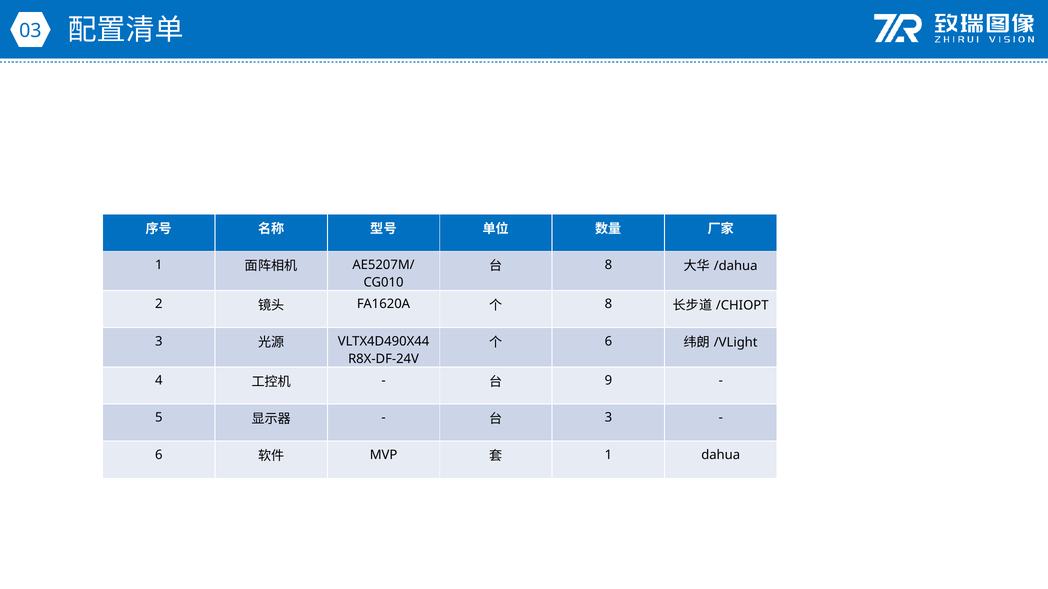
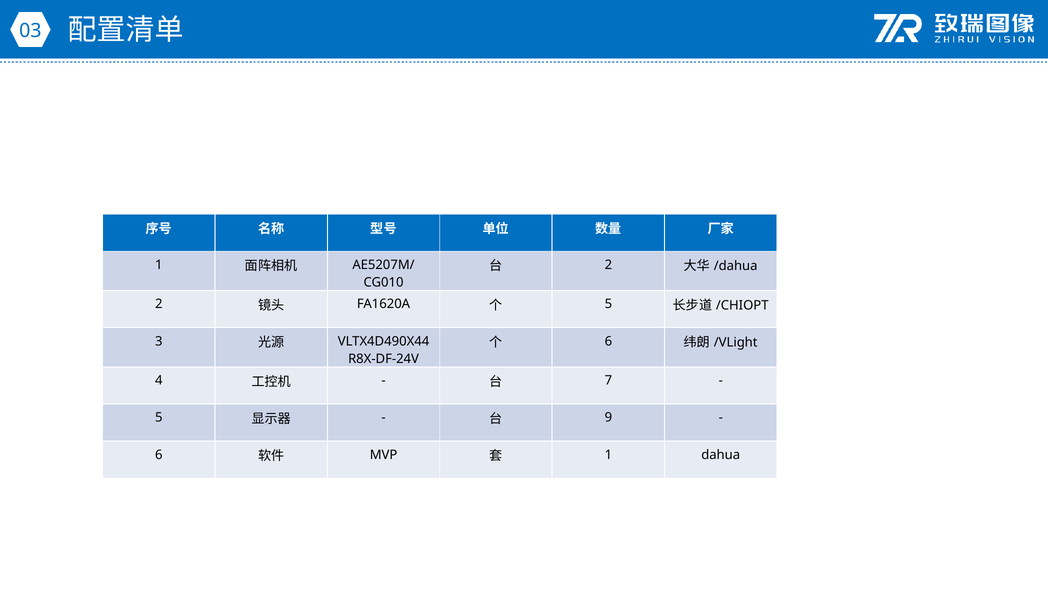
8 at (608, 265): 8 -> 2
8 at (608, 304): 8 -> 5
9: 9 -> 7
3 at (608, 418): 3 -> 9
